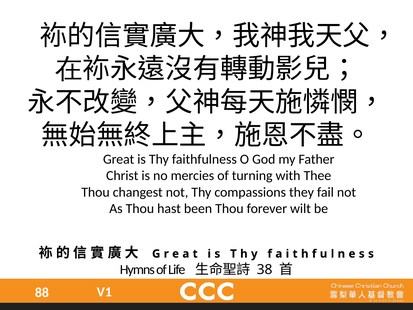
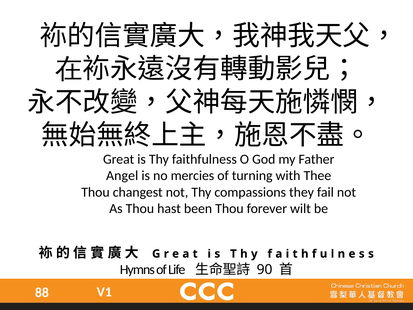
Christ: Christ -> Angel
38: 38 -> 90
